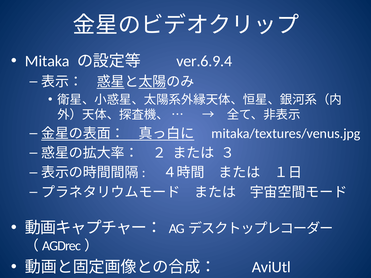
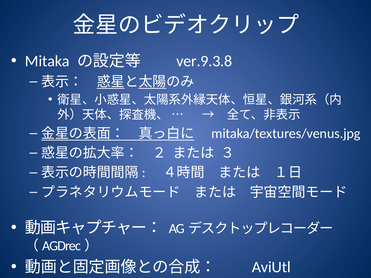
ver.6.9.4: ver.6.9.4 -> ver.9.3.8
